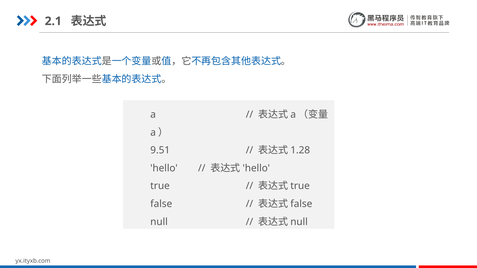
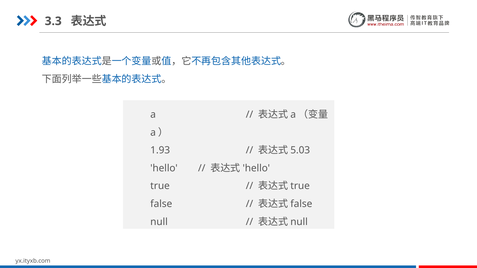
2.1: 2.1 -> 3.3
9.51: 9.51 -> 1.93
1.28: 1.28 -> 5.03
